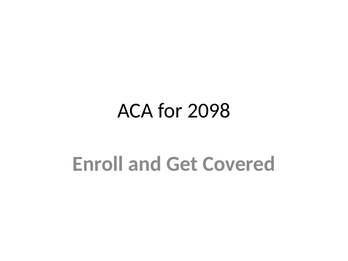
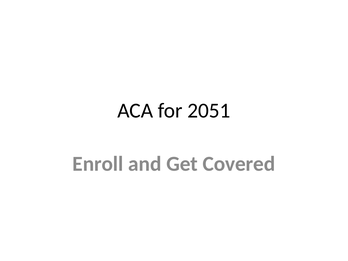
2098: 2098 -> 2051
